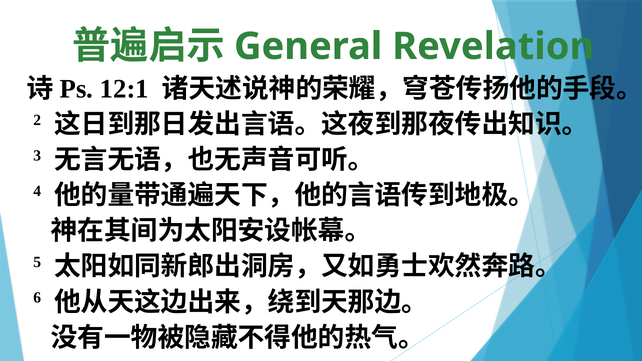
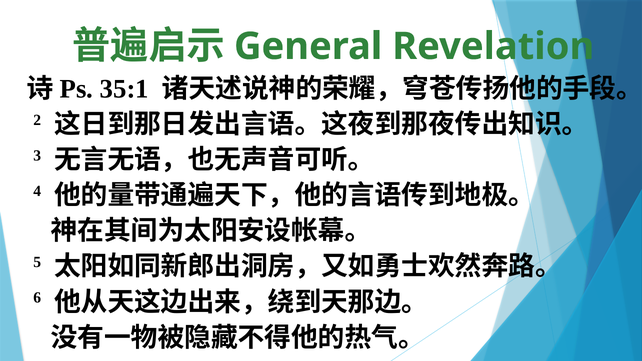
12:1: 12:1 -> 35:1
